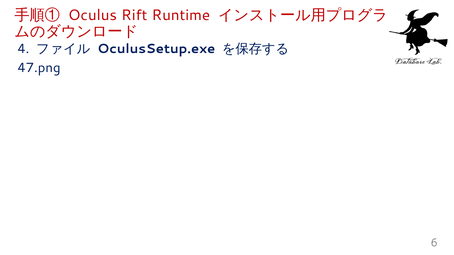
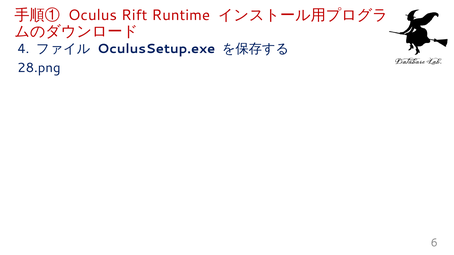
47.png: 47.png -> 28.png
